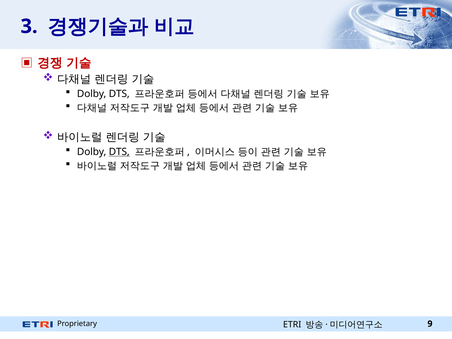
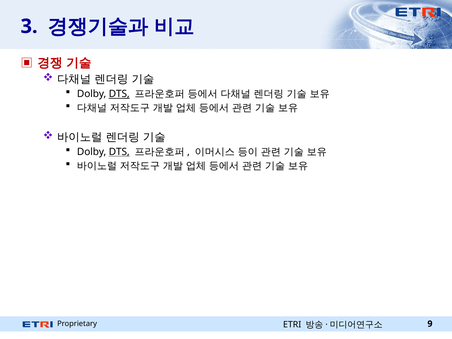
DTS at (119, 94) underline: none -> present
